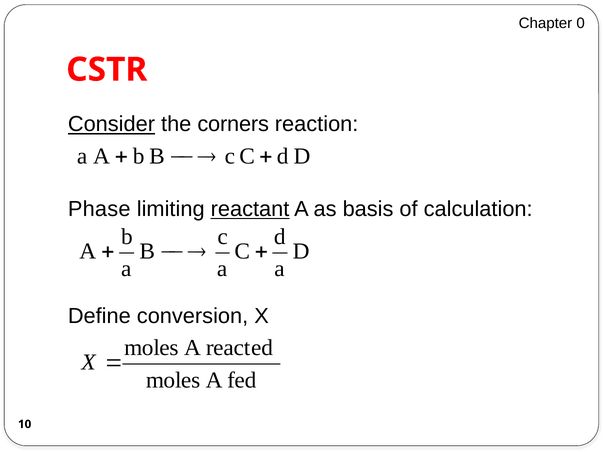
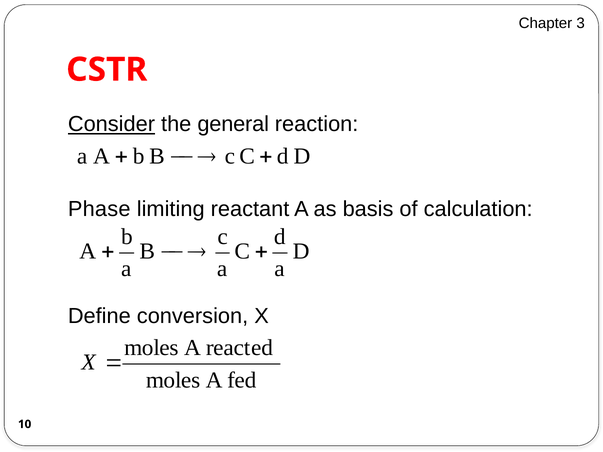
0: 0 -> 3
corners: corners -> general
reactant underline: present -> none
